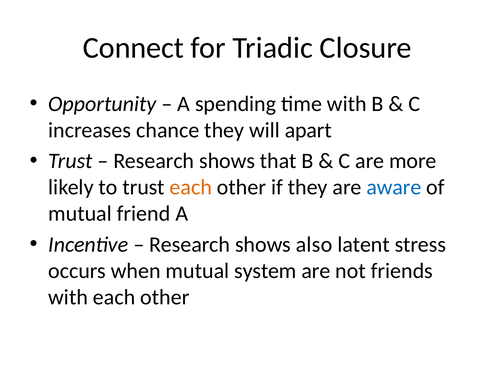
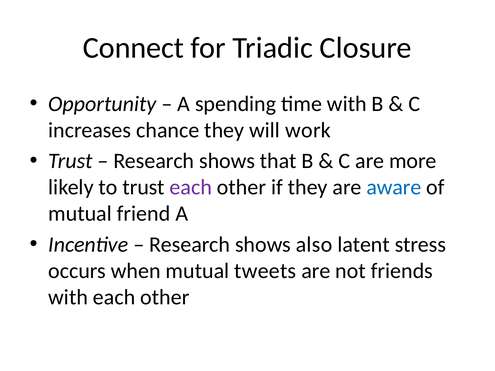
apart: apart -> work
each at (191, 187) colour: orange -> purple
system: system -> tweets
